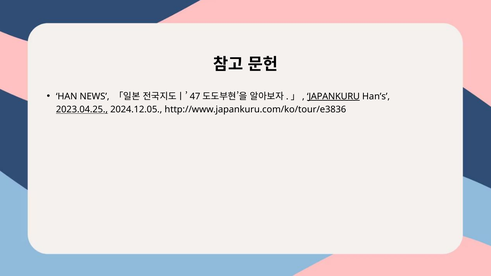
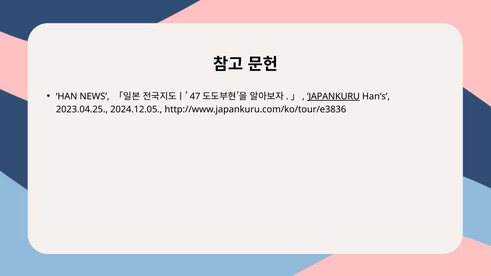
2023.04.25 underline: present -> none
